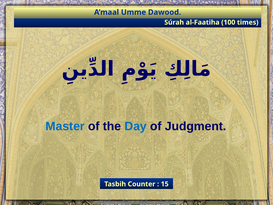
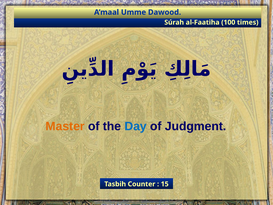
Master colour: blue -> orange
